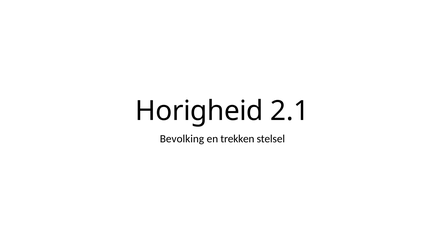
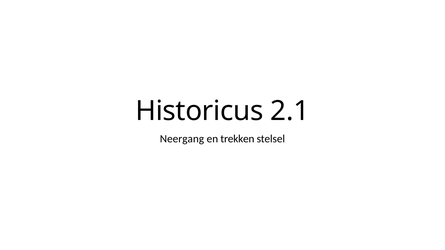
Horigheid: Horigheid -> Historicus
Bevolking: Bevolking -> Neergang
